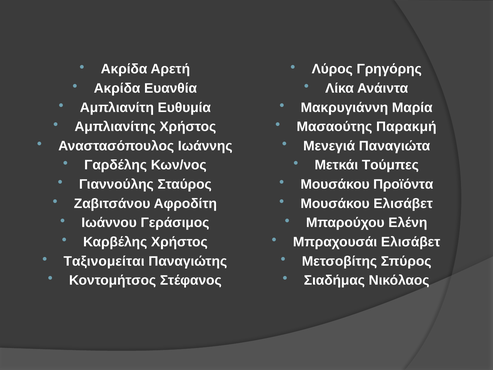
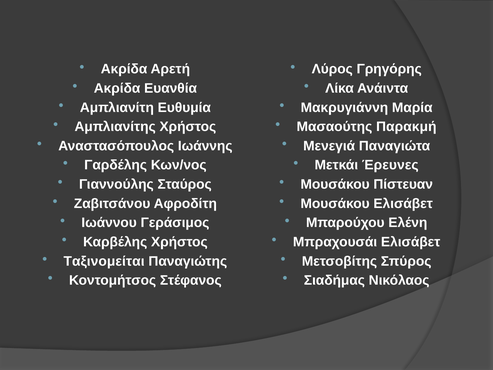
Τούμπες: Τούμπες -> Έρευνες
Προϊόντα: Προϊόντα -> Πίστευαν
